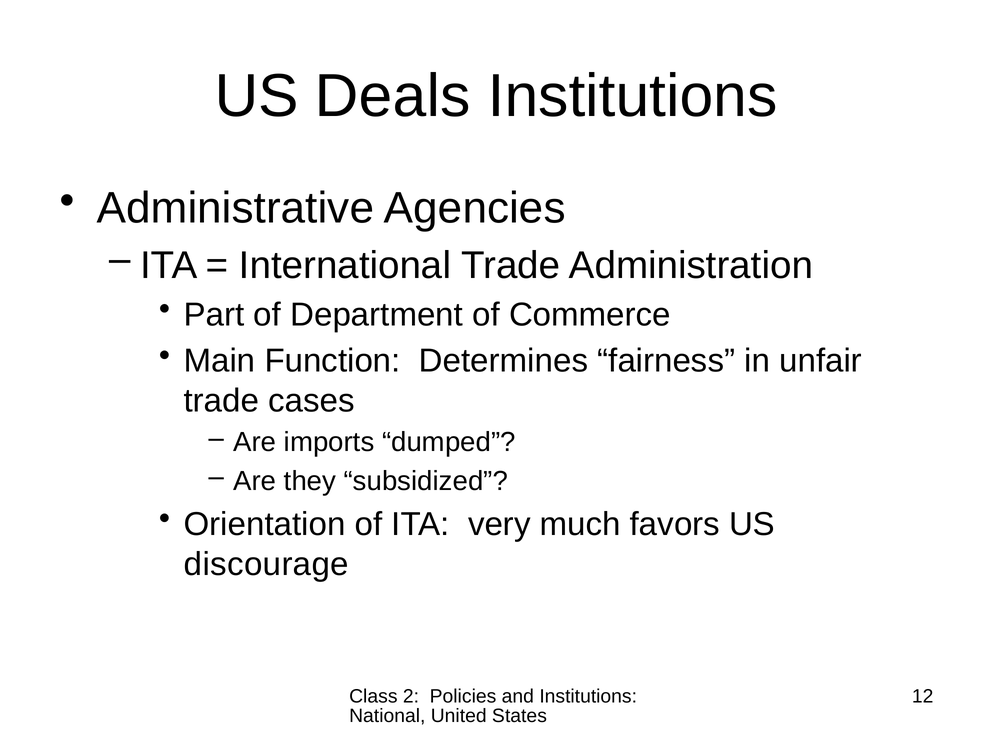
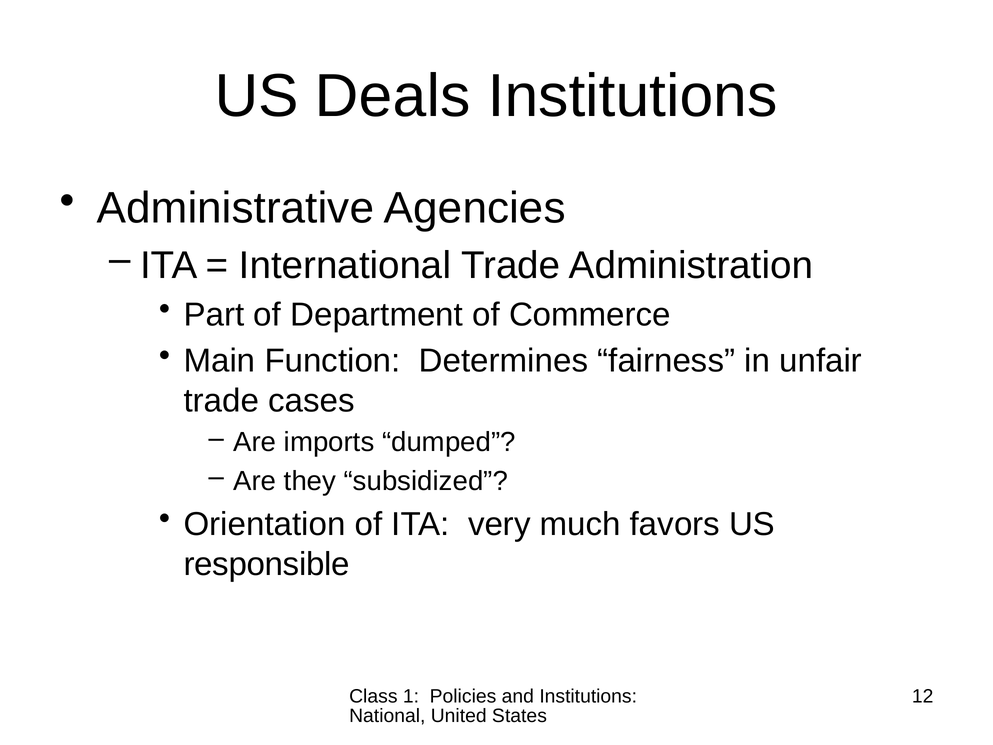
discourage: discourage -> responsible
2: 2 -> 1
